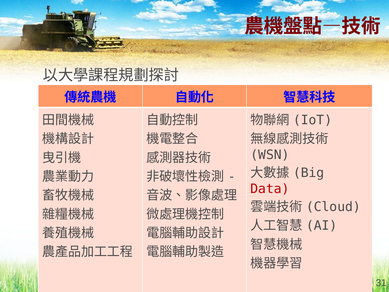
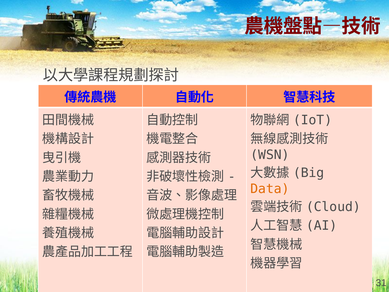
Data colour: red -> orange
